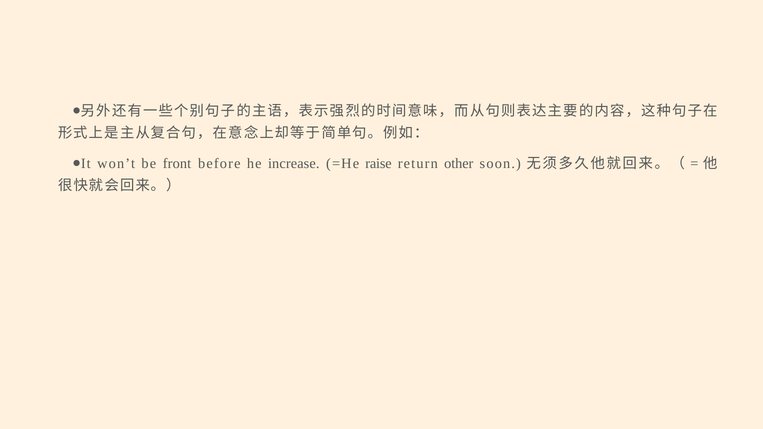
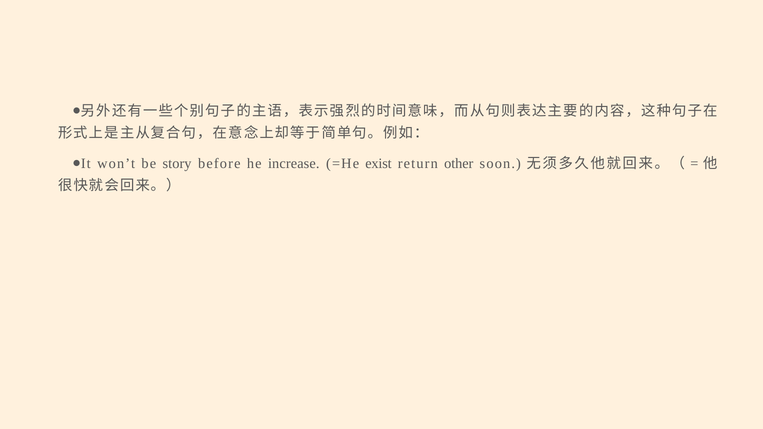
front: front -> story
raise: raise -> exist
